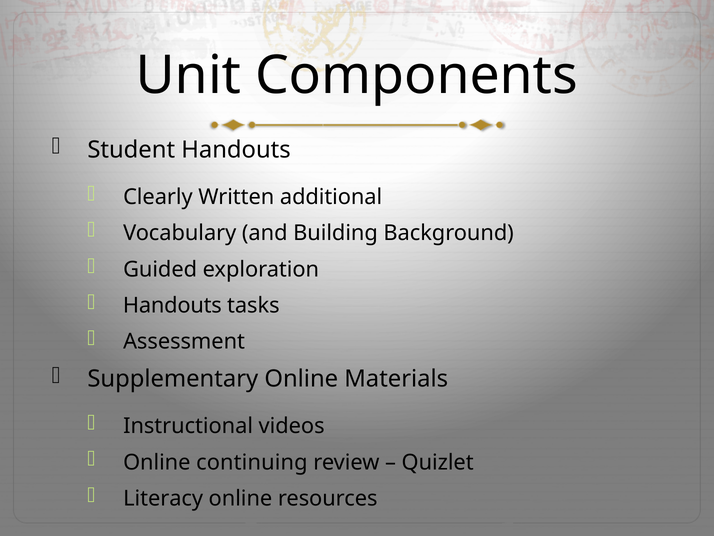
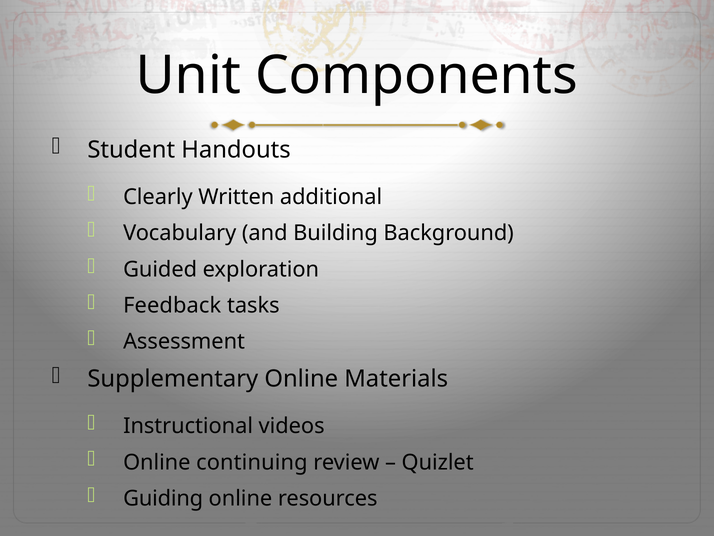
Handouts at (172, 305): Handouts -> Feedback
Literacy: Literacy -> Guiding
